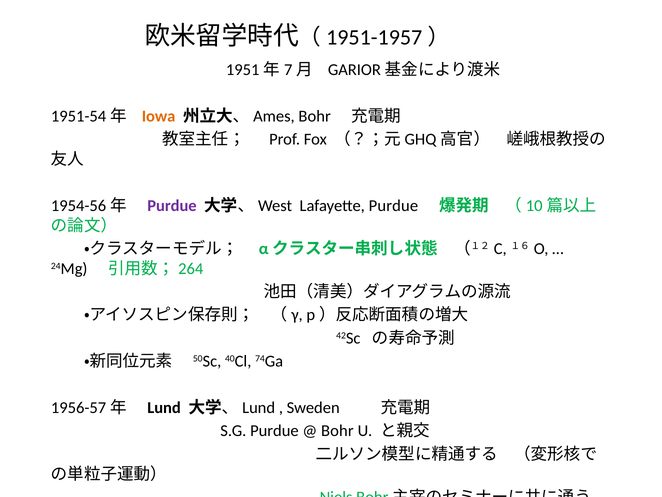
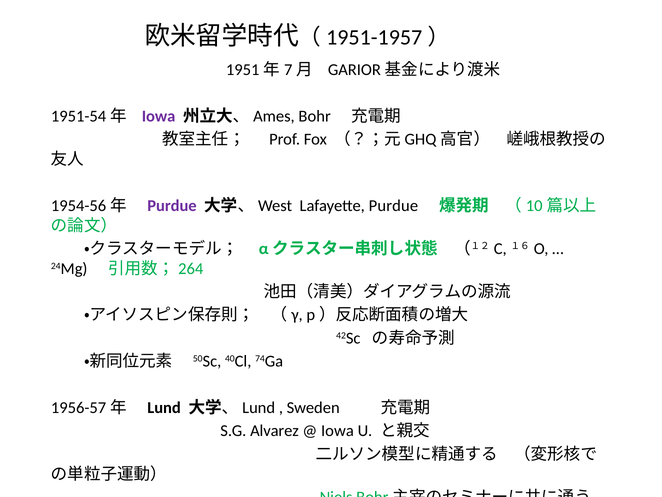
Iowa at (159, 116) colour: orange -> purple
S.G Purdue: Purdue -> Alvarez
Bohr at (337, 431): Bohr -> Iowa
